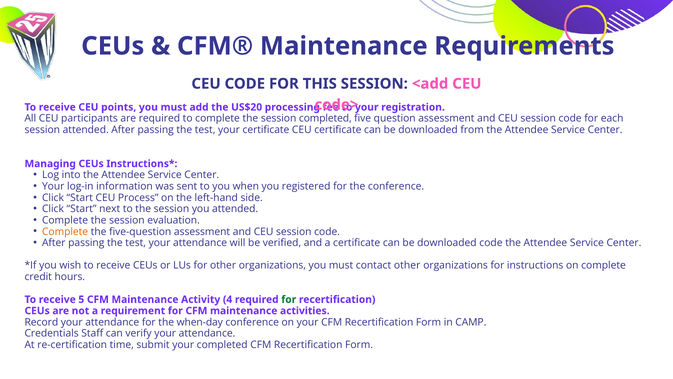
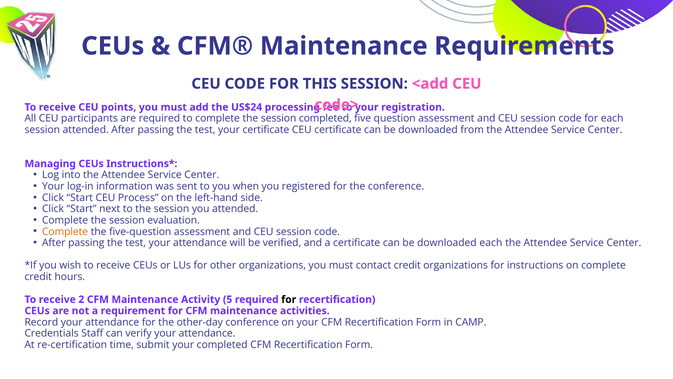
US$20: US$20 -> US$24
downloaded code: code -> each
contact other: other -> credit
5: 5 -> 2
4: 4 -> 5
for at (289, 299) colour: green -> black
when-day: when-day -> other-day
